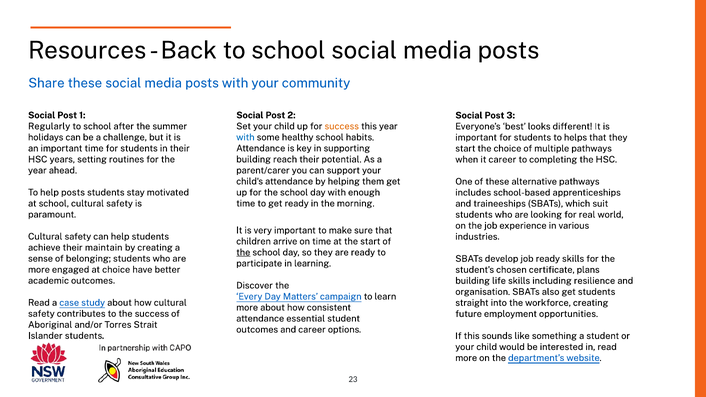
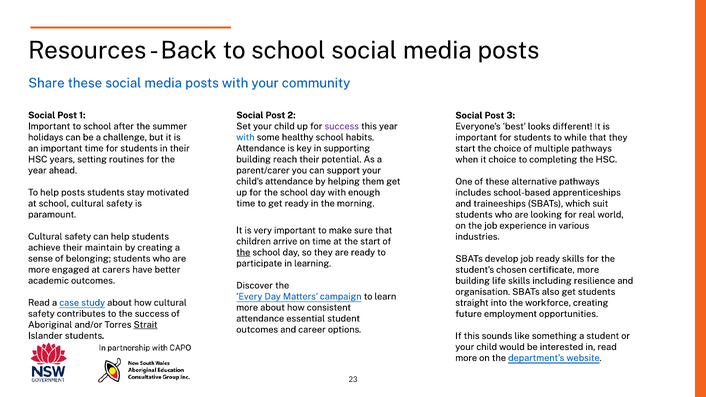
Regularly at (49, 126): Regularly -> Important
success at (342, 126) colour: orange -> purple
helps: helps -> while
it career: career -> choice
at choice: choice -> carers
certificate plans: plans -> more
Strait underline: none -> present
